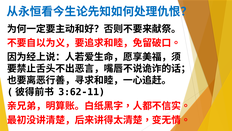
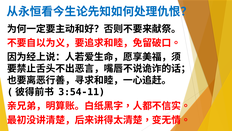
3:62-11: 3:62-11 -> 3:54-11
